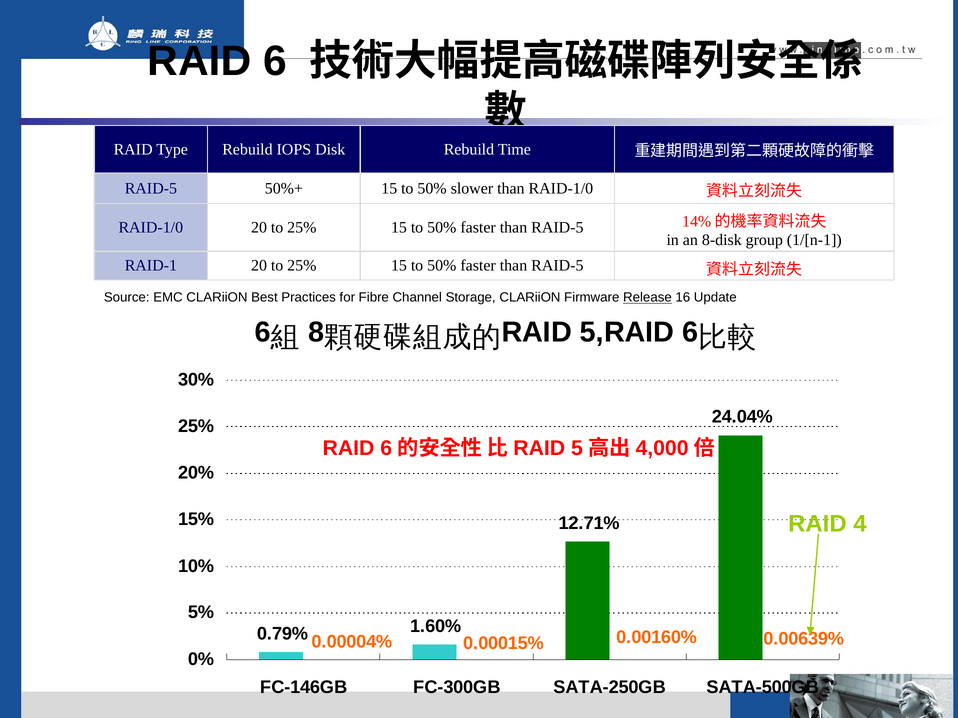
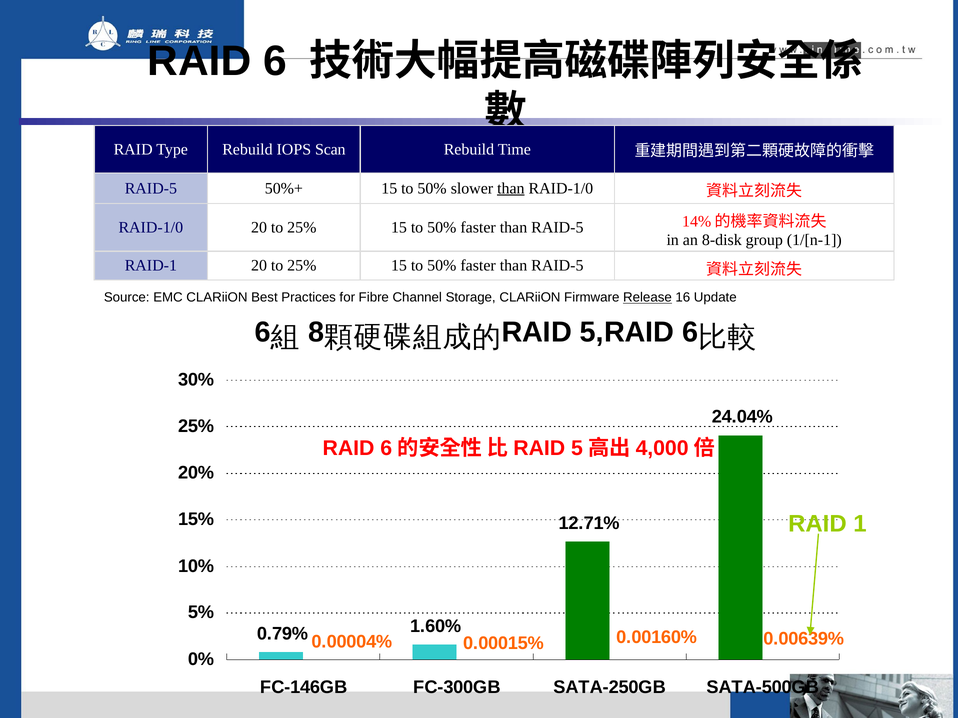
Disk: Disk -> Scan
than at (511, 188) underline: none -> present
4: 4 -> 1
